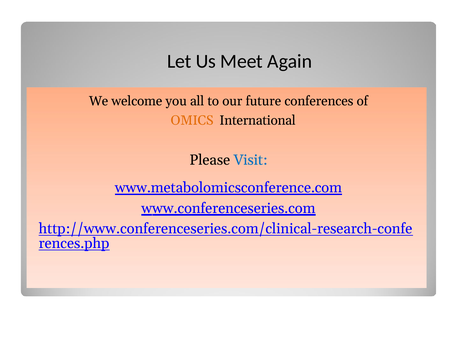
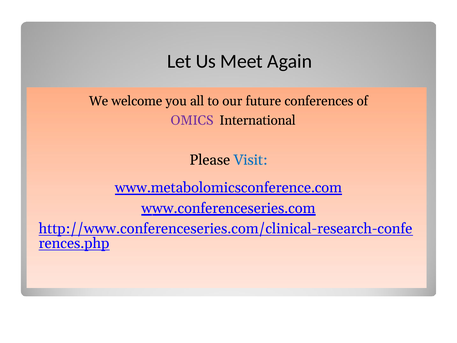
OMICS colour: orange -> purple
